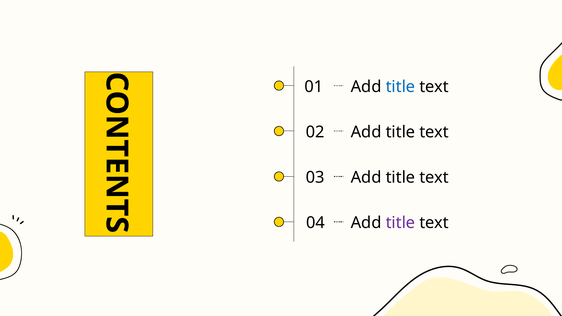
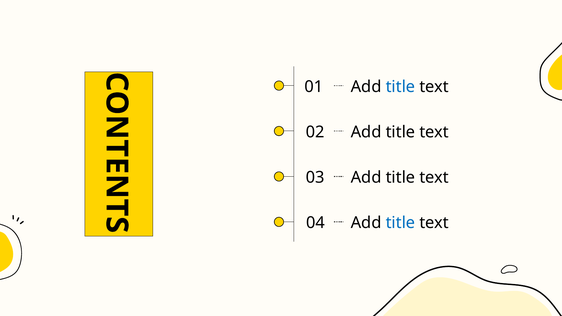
title at (400, 223) colour: purple -> blue
